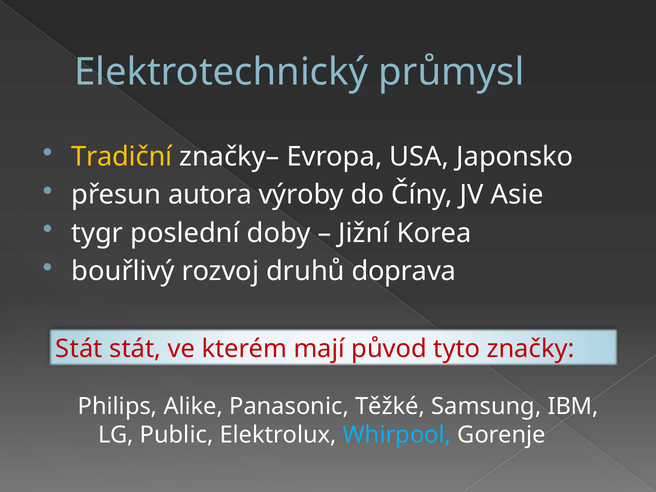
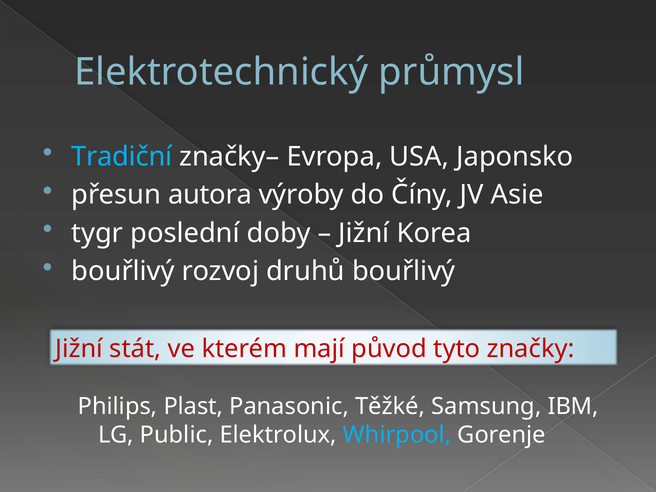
Tradiční colour: yellow -> light blue
druhů doprava: doprava -> bouřlivý
Stát at (79, 349): Stát -> Jižní
Alike: Alike -> Plast
